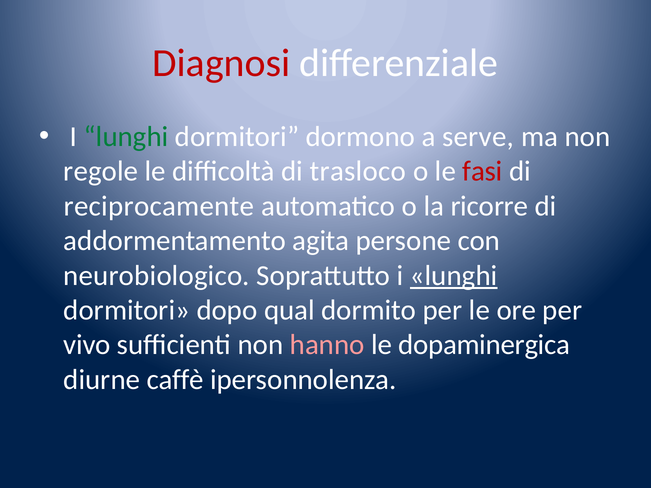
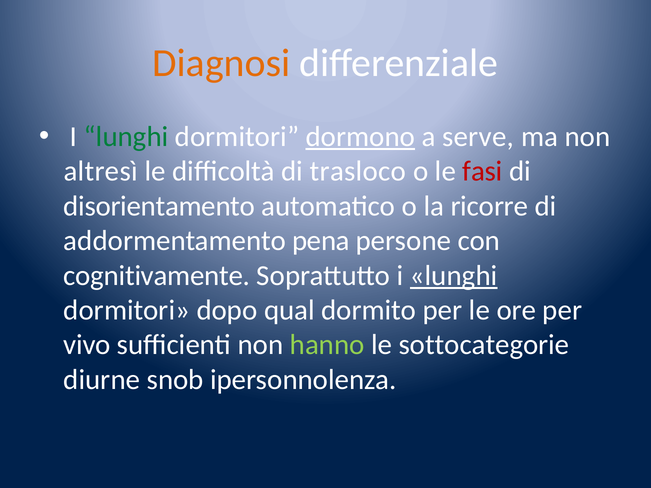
Diagnosi colour: red -> orange
dormono underline: none -> present
regole: regole -> altresì
reciprocamente: reciprocamente -> disorientamento
agita: agita -> pena
neurobiologico: neurobiologico -> cognitivamente
hanno colour: pink -> light green
dopaminergica: dopaminergica -> sottocategorie
caffè: caffè -> snob
